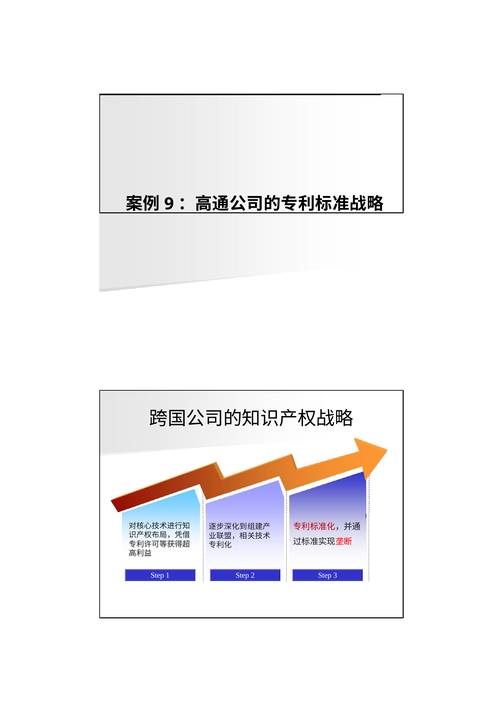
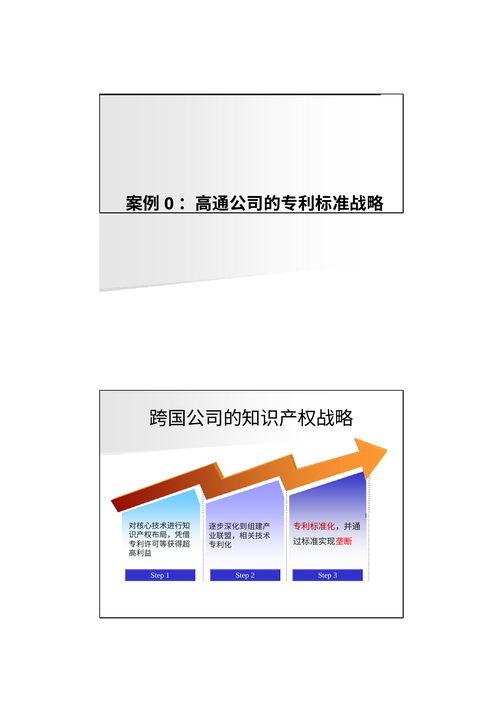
9: 9 -> 0
